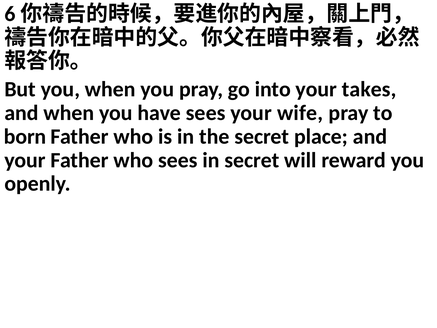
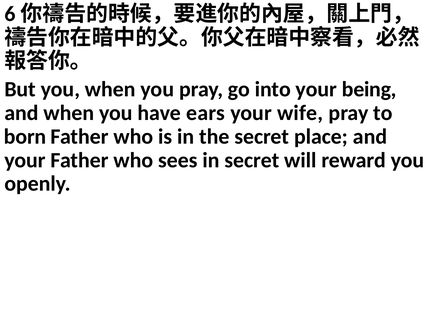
takes: takes -> being
have sees: sees -> ears
